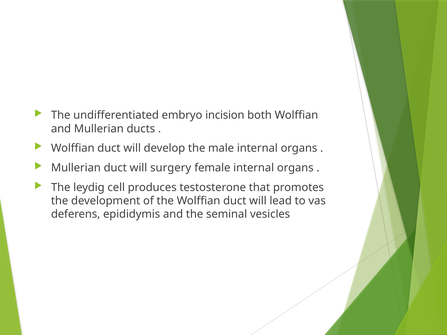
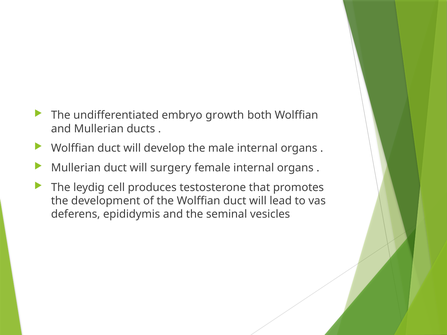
incision: incision -> growth
